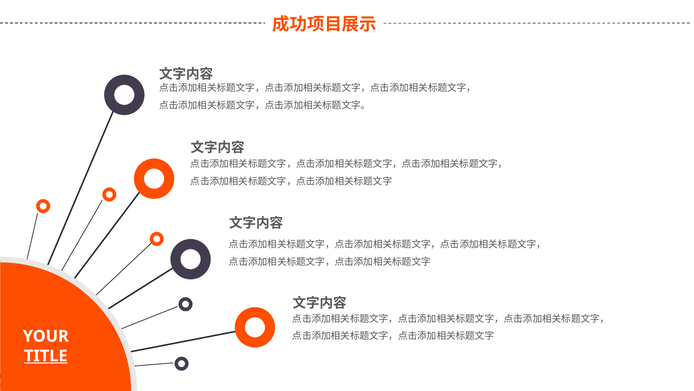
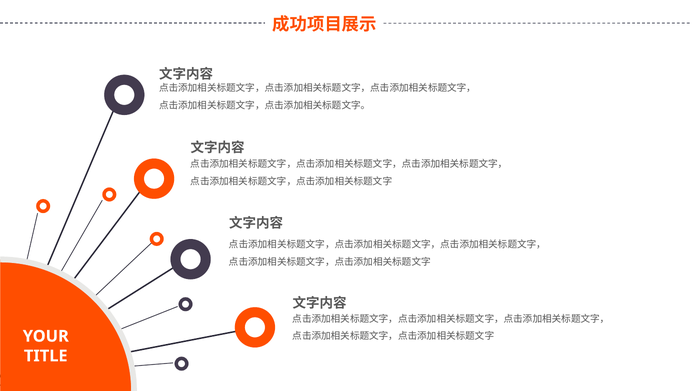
TITLE underline: present -> none
